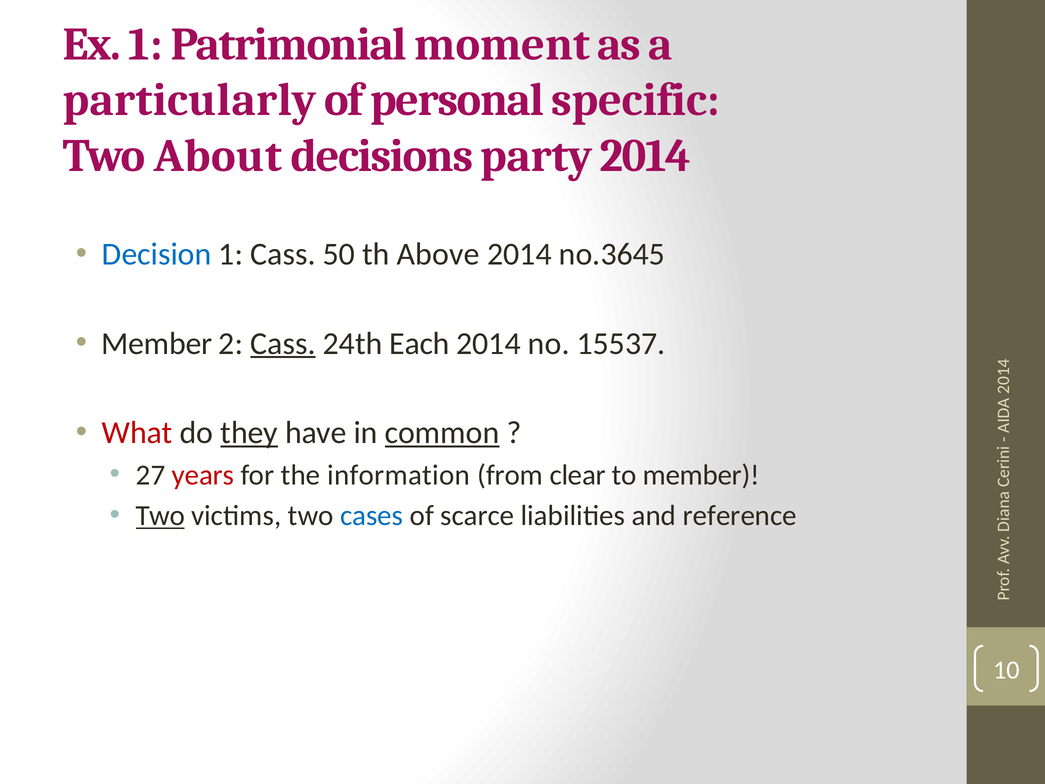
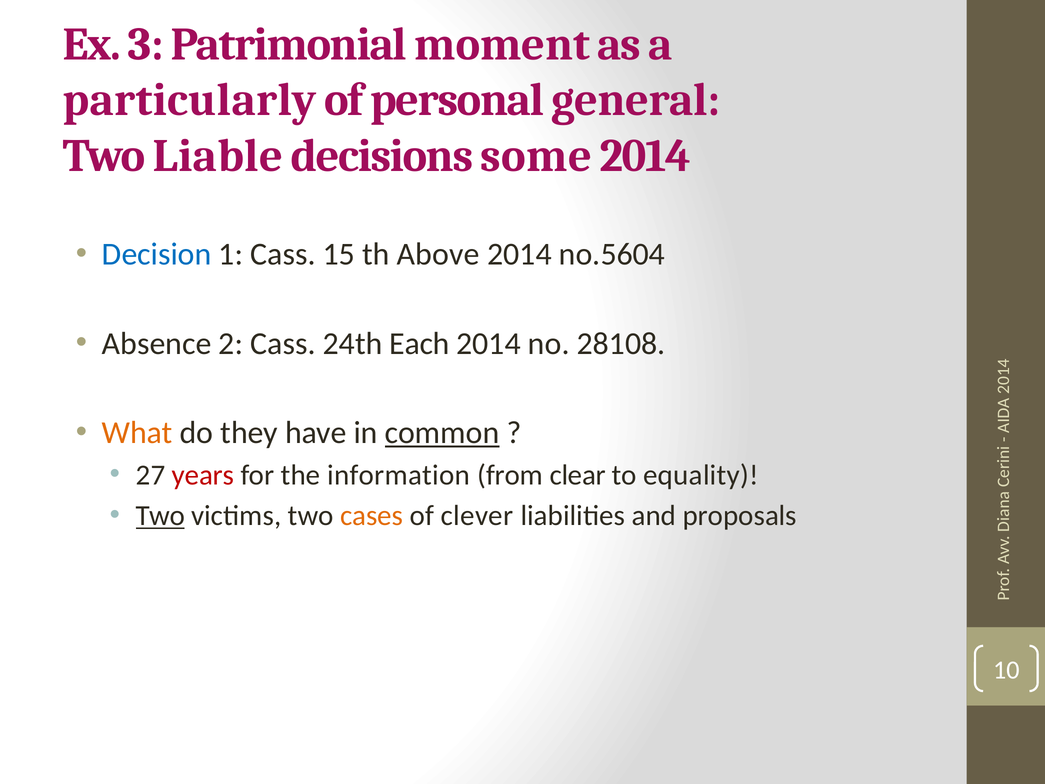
Ex 1: 1 -> 3
specific: specific -> general
About: About -> Liable
party: party -> some
50: 50 -> 15
no.3645: no.3645 -> no.5604
Member at (157, 343): Member -> Absence
Cass at (283, 343) underline: present -> none
15537: 15537 -> 28108
What colour: red -> orange
they underline: present -> none
to member: member -> equality
cases colour: blue -> orange
scarce: scarce -> clever
reference: reference -> proposals
